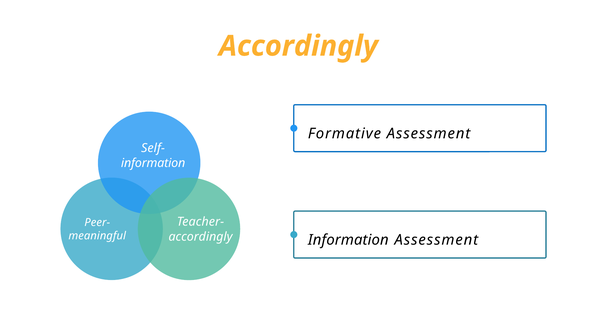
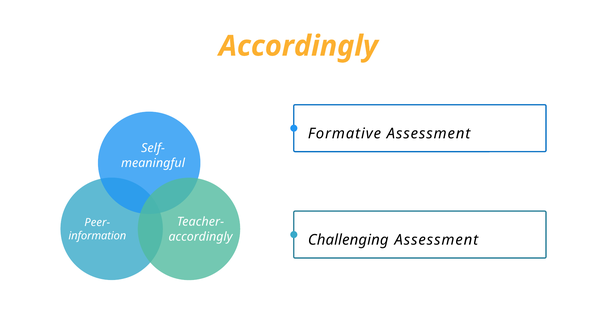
information at (153, 163): information -> meaningful
meaningful: meaningful -> information
Information at (348, 240): Information -> Challenging
